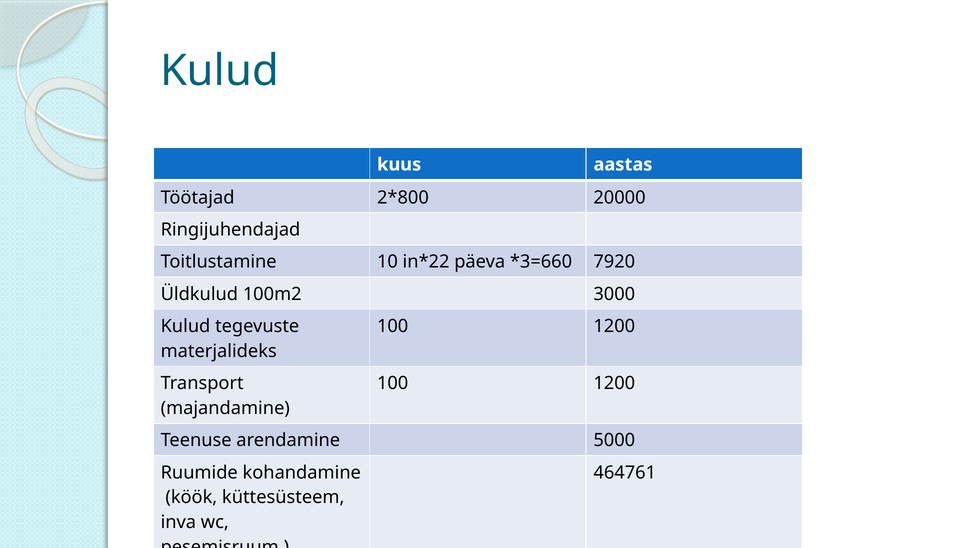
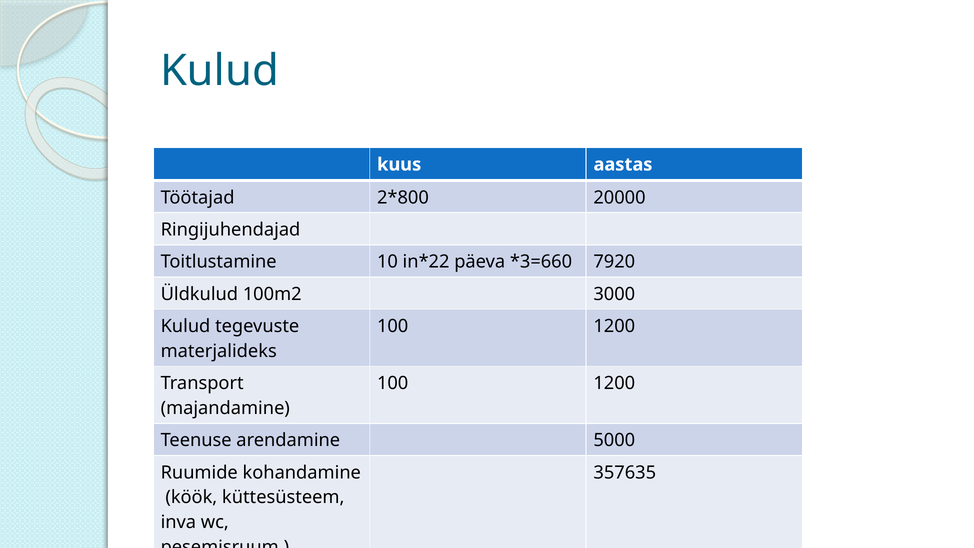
464761: 464761 -> 357635
